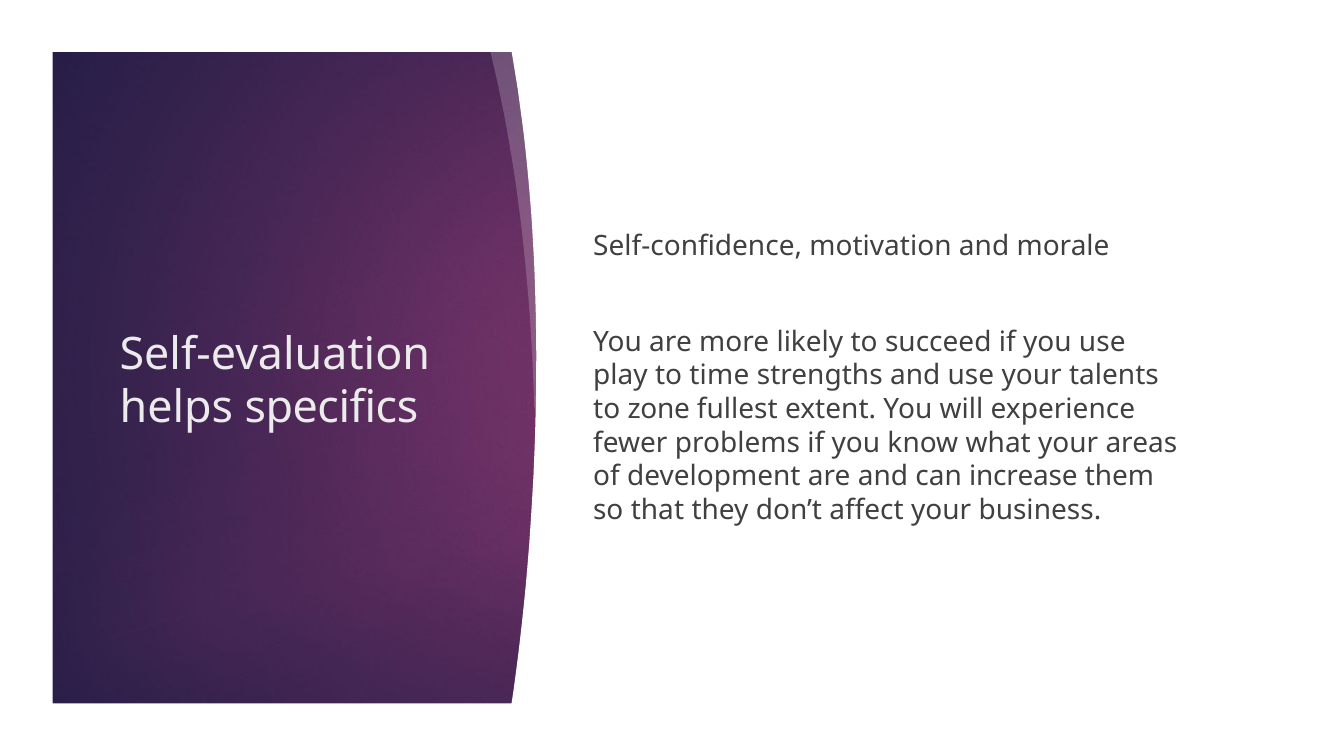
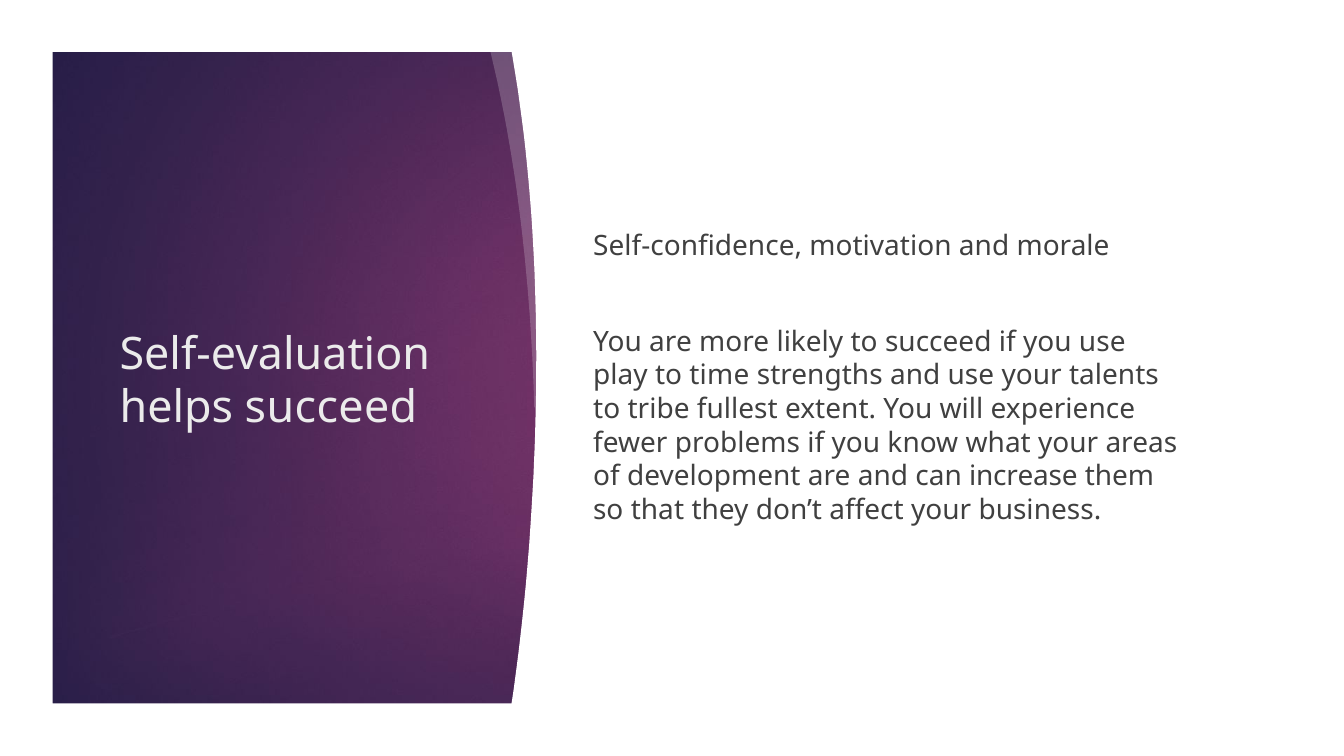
helps specifics: specifics -> succeed
zone: zone -> tribe
